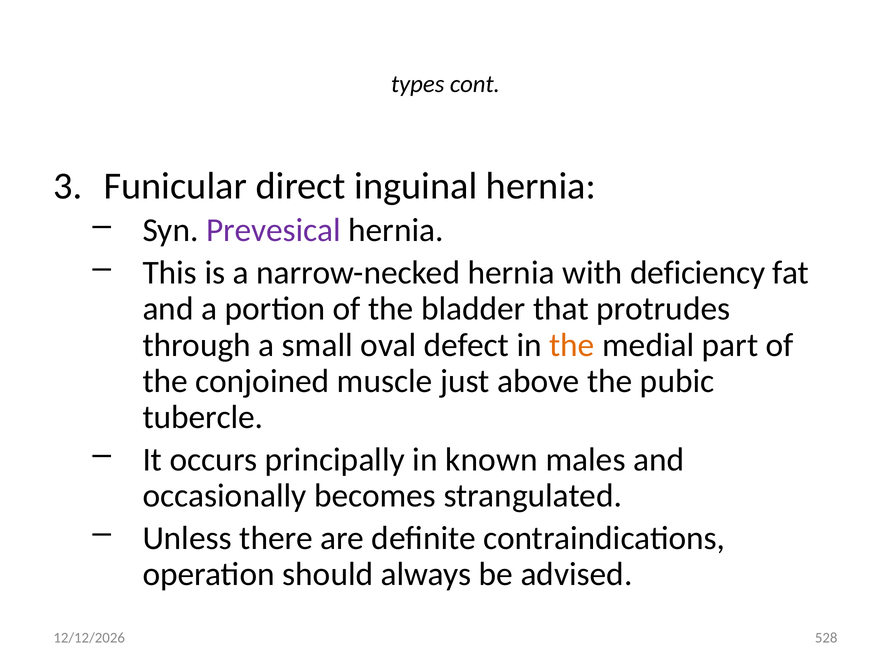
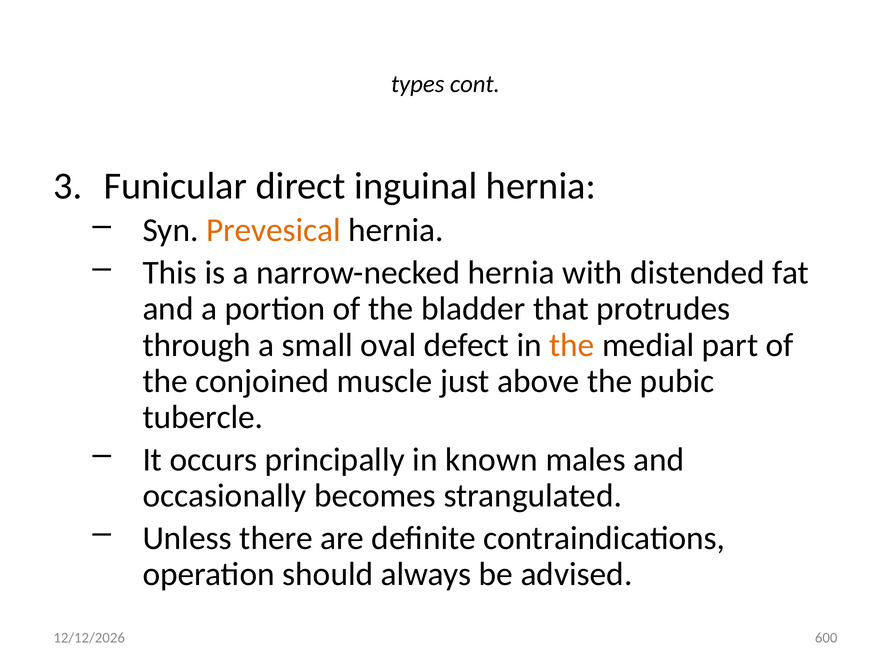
Prevesical colour: purple -> orange
deficiency: deficiency -> distended
528: 528 -> 600
